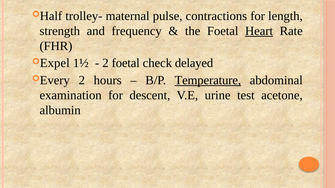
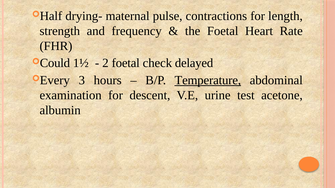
trolley-: trolley- -> drying-
Heart underline: present -> none
Expel: Expel -> Could
Every 2: 2 -> 3
